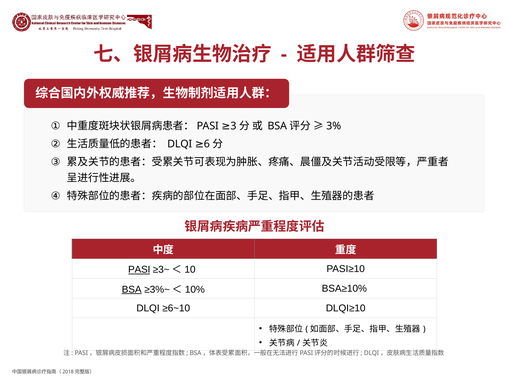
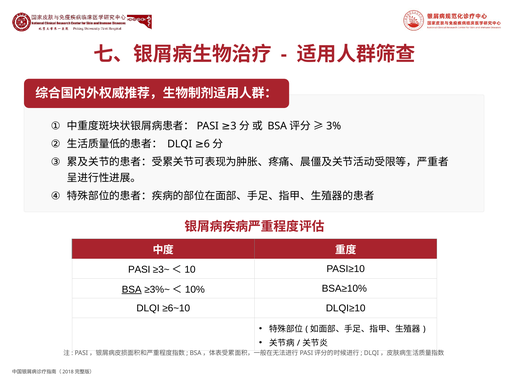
PASI underline: present -> none
